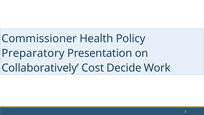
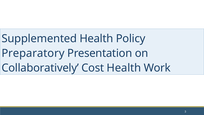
Commissioner: Commissioner -> Supplemented
Cost Decide: Decide -> Health
